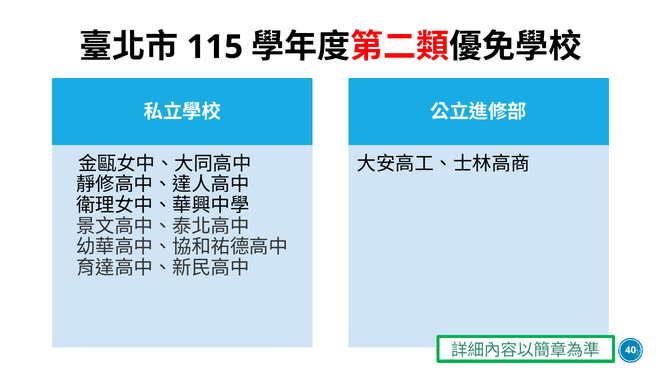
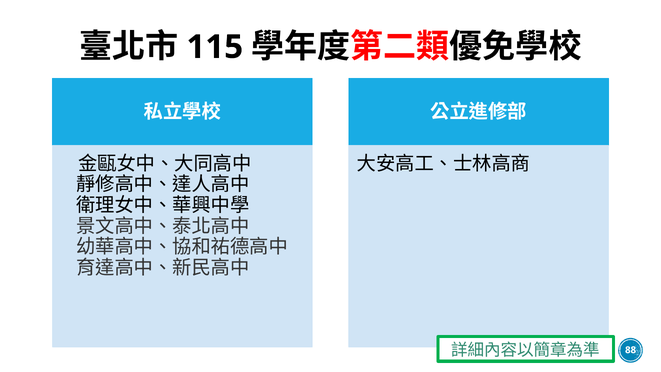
40: 40 -> 88
